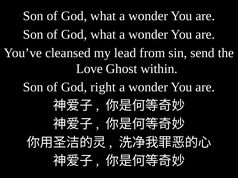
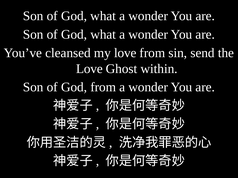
my lead: lead -> love
God right: right -> from
